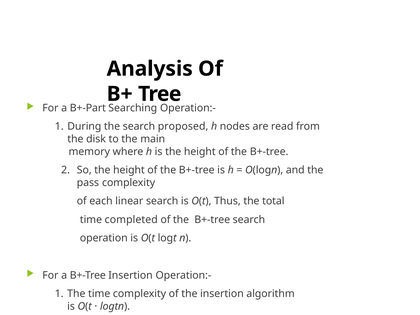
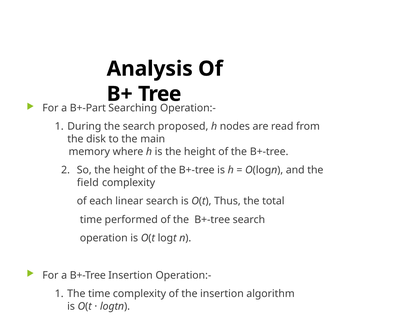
pass: pass -> field
time completed: completed -> performed
